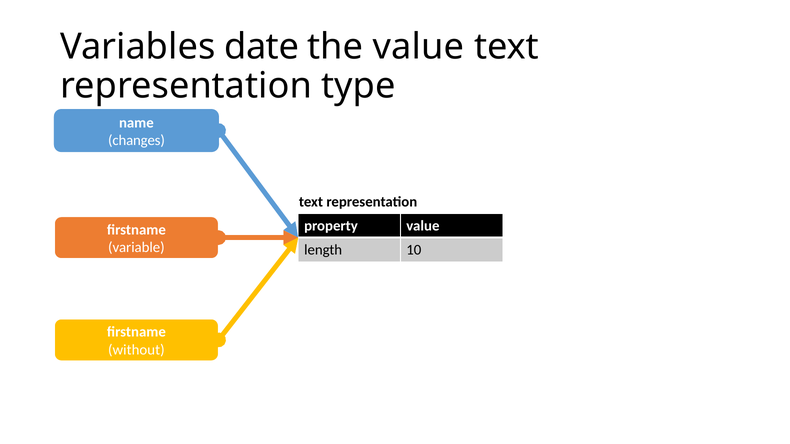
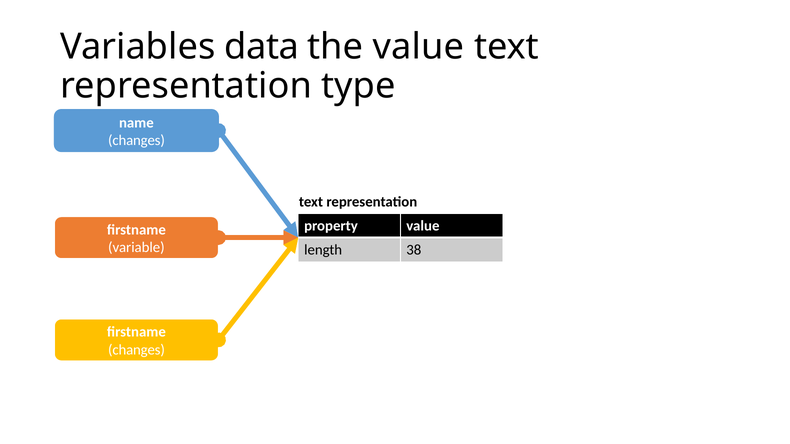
date: date -> data
10: 10 -> 38
without at (136, 350): without -> changes
